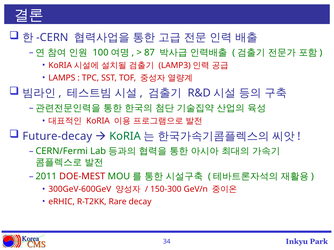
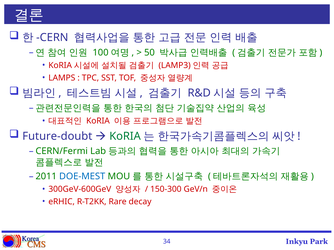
87: 87 -> 50
Future-decay: Future-decay -> Future-doubt
DOE-MEST colour: red -> blue
